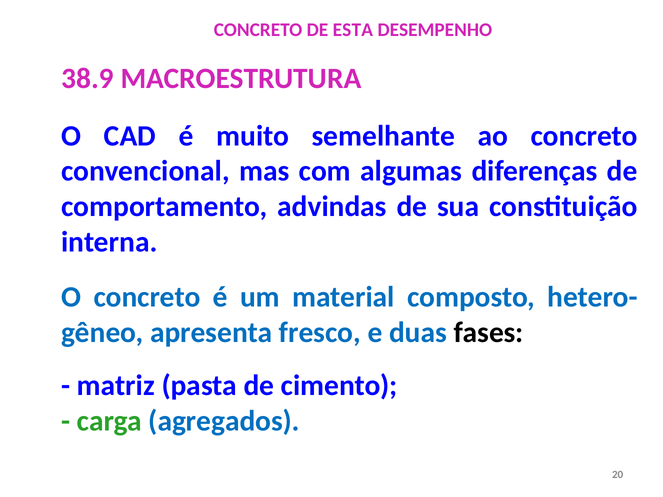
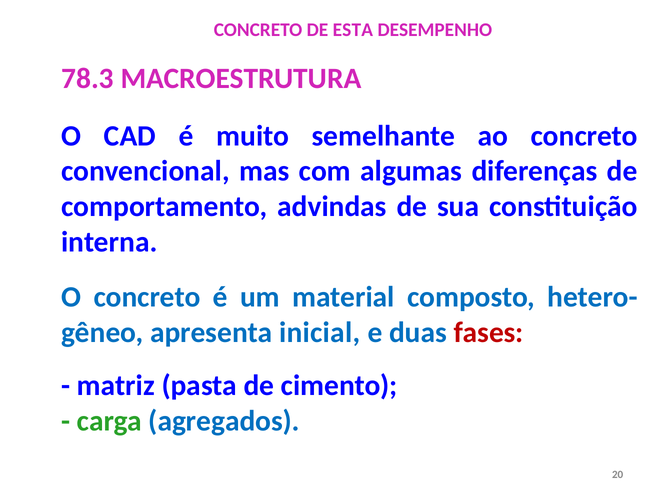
38.9: 38.9 -> 78.3
fresco: fresco -> inicial
fases colour: black -> red
